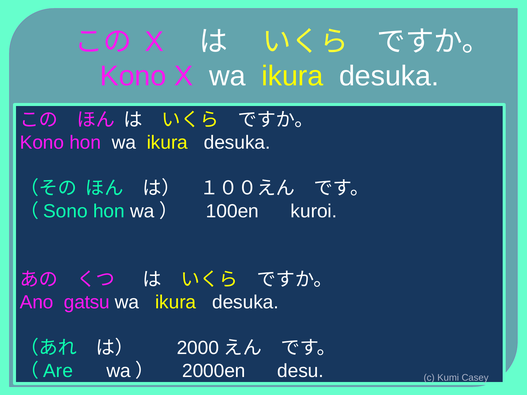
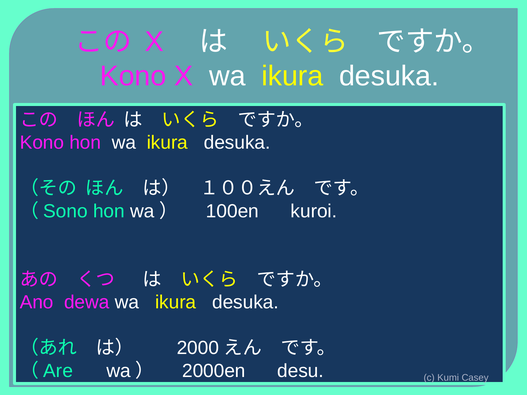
gatsu: gatsu -> dewa
